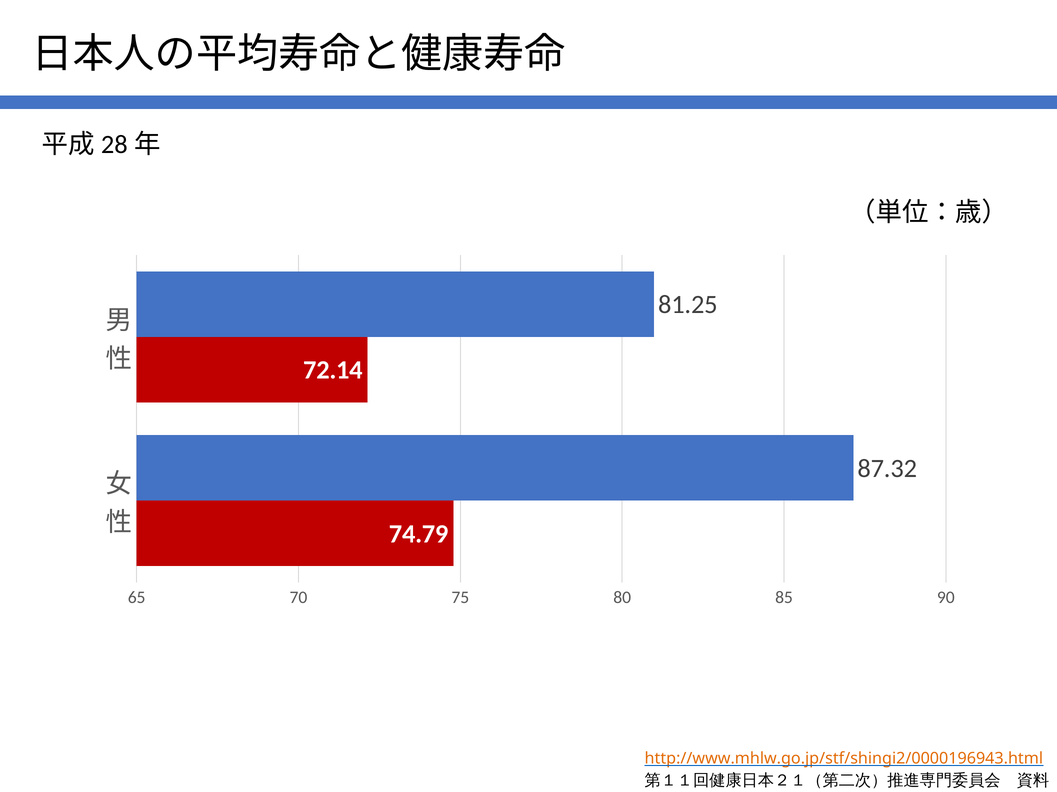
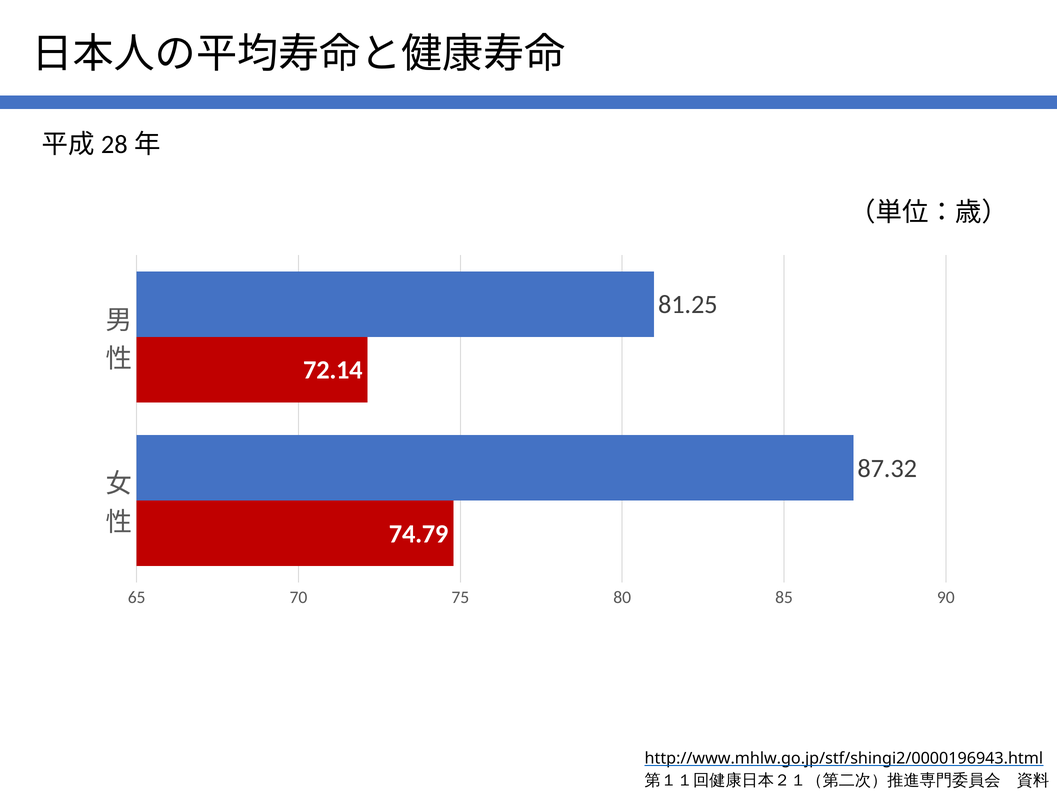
http://www.mhlw.go.jp/stf/shingi2/0000196943.html colour: orange -> black
